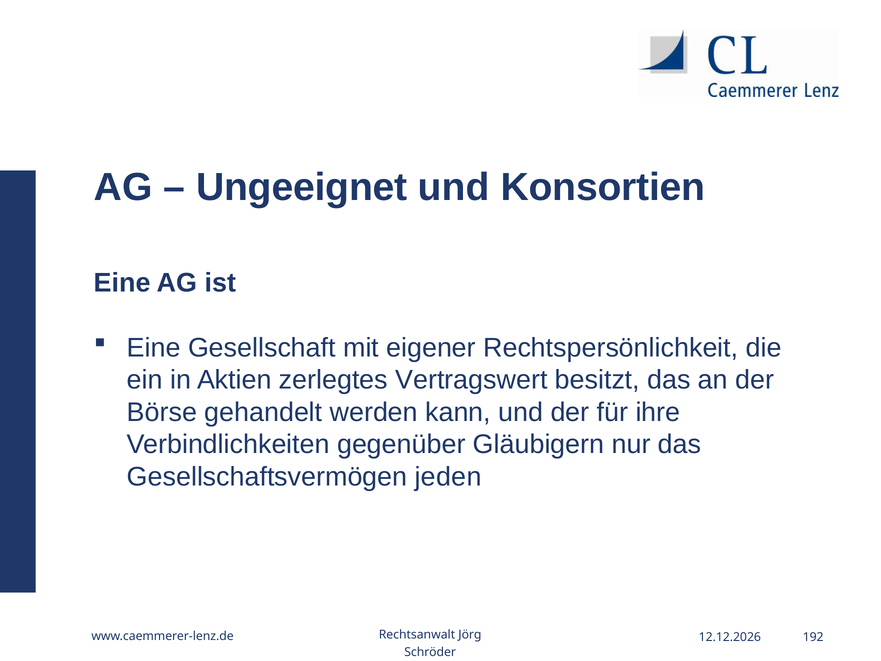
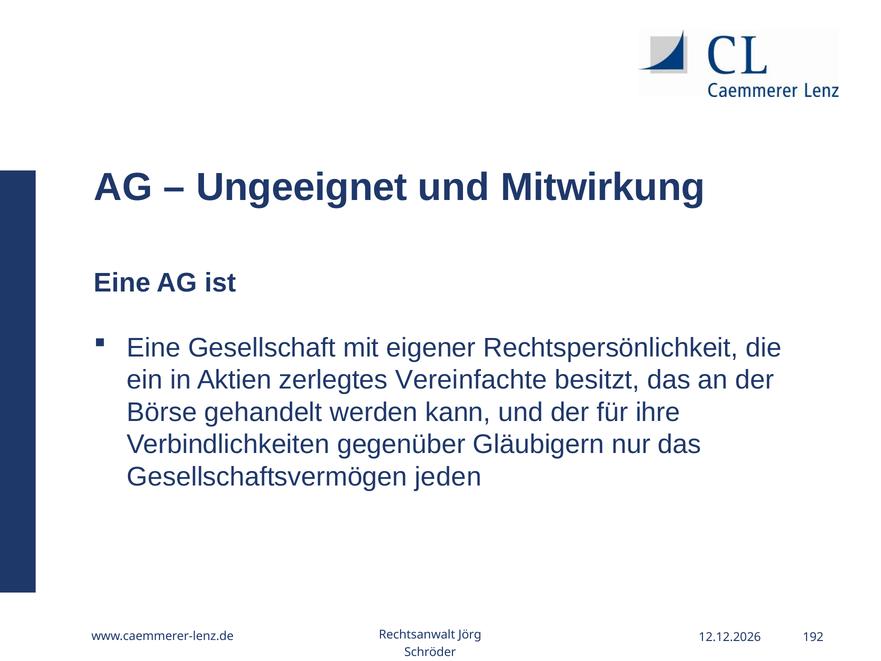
Konsortien: Konsortien -> Mitwirkung
Vertragswert: Vertragswert -> Vereinfachte
